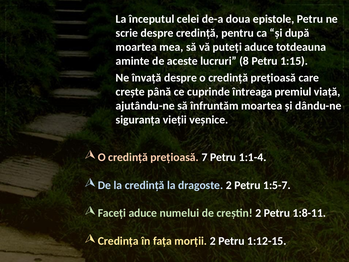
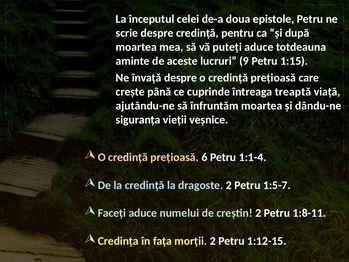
8: 8 -> 9
premiul: premiul -> treaptă
7: 7 -> 6
